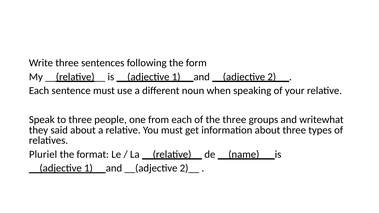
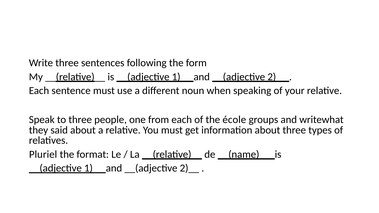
the three: three -> école
